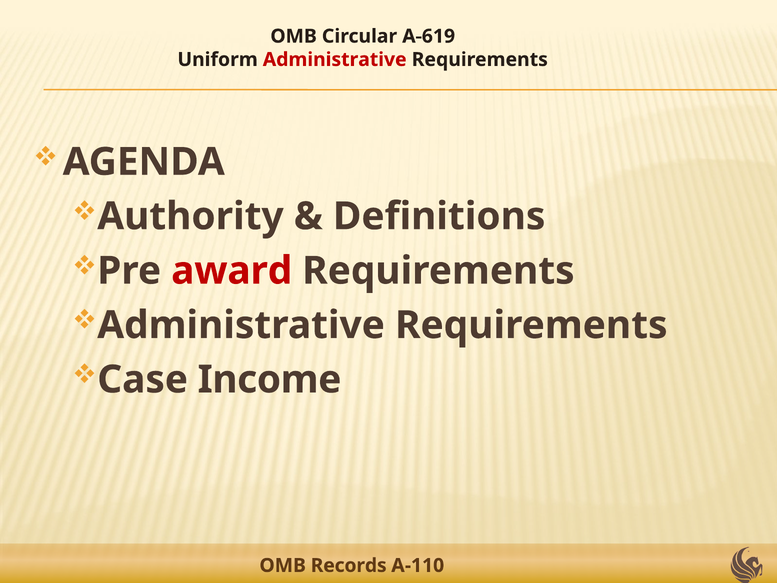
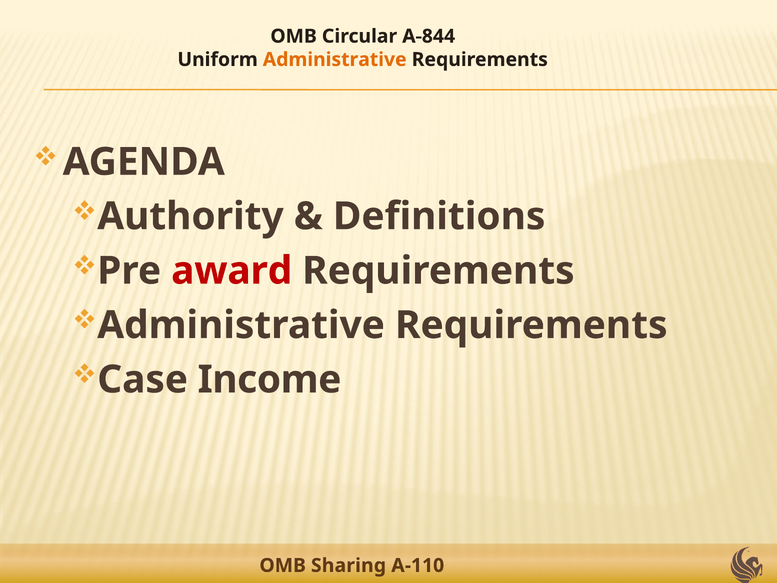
A-619: A-619 -> A-844
Administrative at (335, 60) colour: red -> orange
Records: Records -> Sharing
